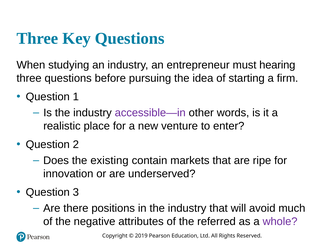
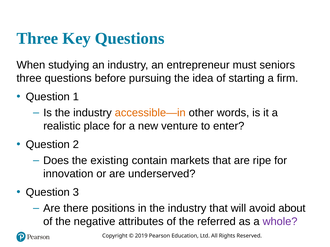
hearing: hearing -> seniors
accessible—in colour: purple -> orange
much: much -> about
